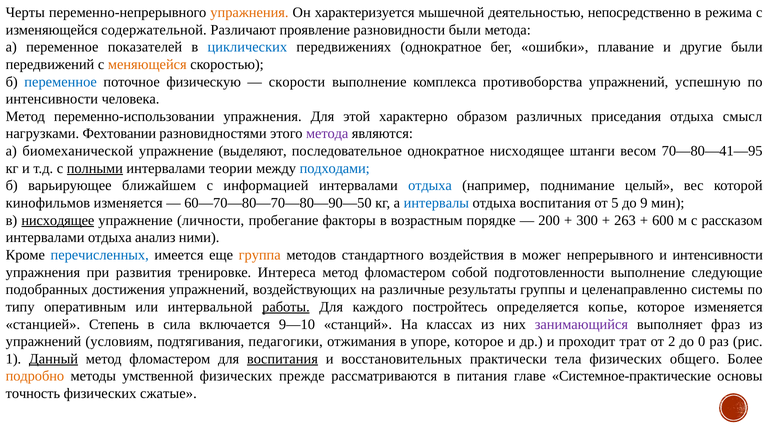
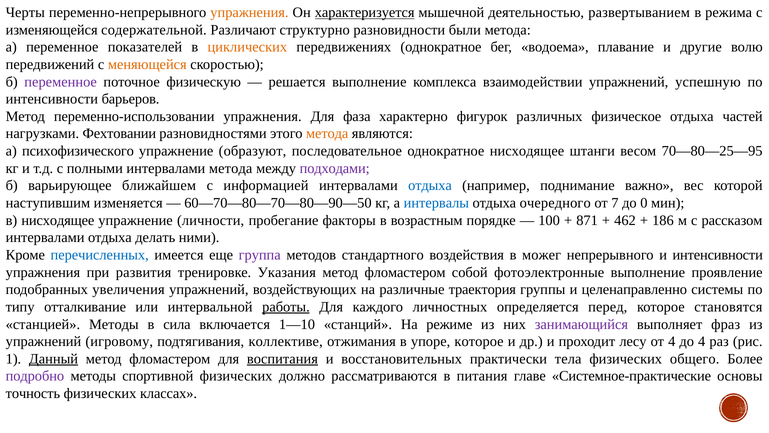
характеризуется underline: none -> present
непосредственно: непосредственно -> развертыванием
проявление: проявление -> структурно
циклических colour: blue -> orange
ошибки: ошибки -> водоема
другие были: были -> волю
переменное at (61, 82) colour: blue -> purple
скорости: скорости -> решается
противоборства: противоборства -> взаимодействии
человека: человека -> барьеров
этой: этой -> фаза
образом: образом -> фигурок
приседания: приседания -> физическое
смысл: смысл -> частей
метода at (327, 134) colour: purple -> orange
биомеханической: биомеханической -> психофизического
выделяют: выделяют -> образуют
70—80—41—95: 70—80—41—95 -> 70—80—25—95
полными underline: present -> none
интервалами теории: теории -> метода
подходами colour: blue -> purple
целый: целый -> важно
кинофильмов: кинофильмов -> наступившим
отдыха воспитания: воспитания -> очередного
5: 5 -> 7
9: 9 -> 0
нисходящее at (58, 220) underline: present -> none
200: 200 -> 100
300: 300 -> 871
263: 263 -> 462
600: 600 -> 186
анализ: анализ -> делать
группа colour: orange -> purple
Интереса: Интереса -> Указания
подготовленности: подготовленности -> фотоэлектронные
следующие: следующие -> проявление
достижения: достижения -> увеличения
результаты: результаты -> траектория
оперативным: оперативным -> отталкивание
постройтесь: постройтесь -> личностных
копье: копье -> перед
которое изменяется: изменяется -> становятся
станцией Степень: Степень -> Методы
9—10: 9—10 -> 1—10
классах: классах -> режиме
условиям: условиям -> игровому
педагогики: педагогики -> коллективе
трат: трат -> лесу
от 2: 2 -> 4
до 0: 0 -> 4
подробно colour: orange -> purple
умственной: умственной -> спортивной
прежде: прежде -> должно
сжатые: сжатые -> классах
